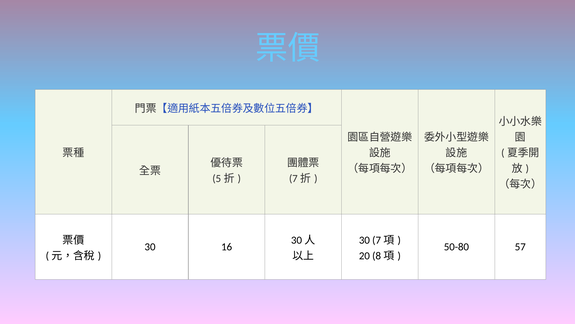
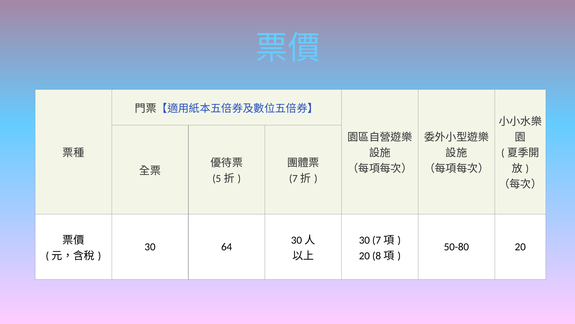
16: 16 -> 64
50-80 57: 57 -> 20
